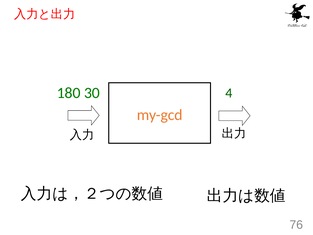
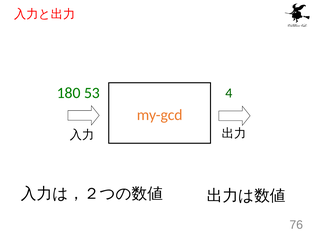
30: 30 -> 53
